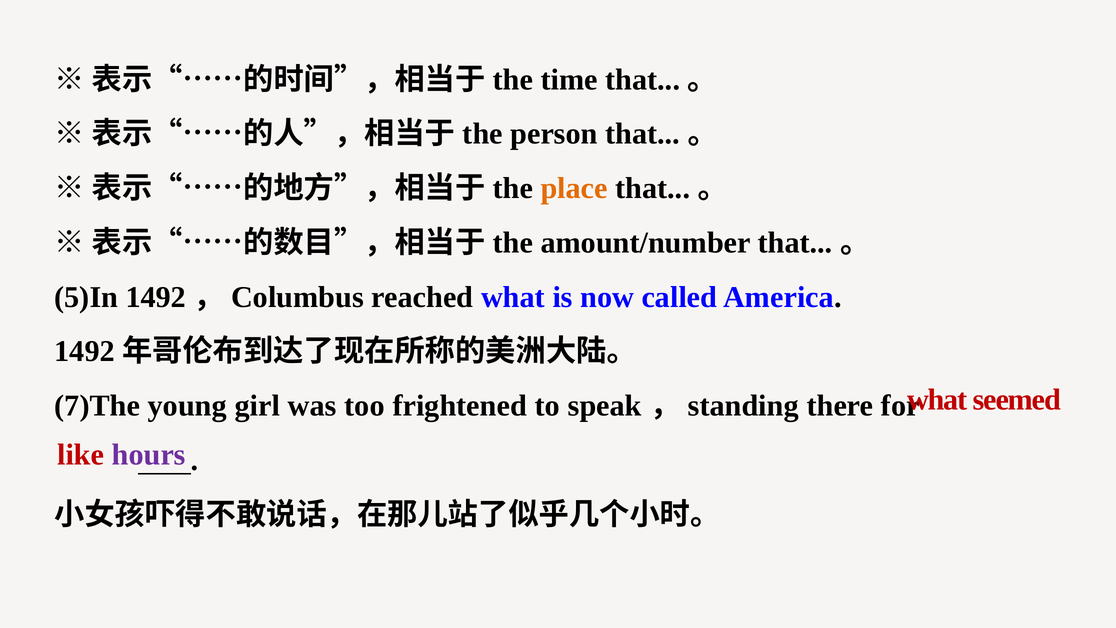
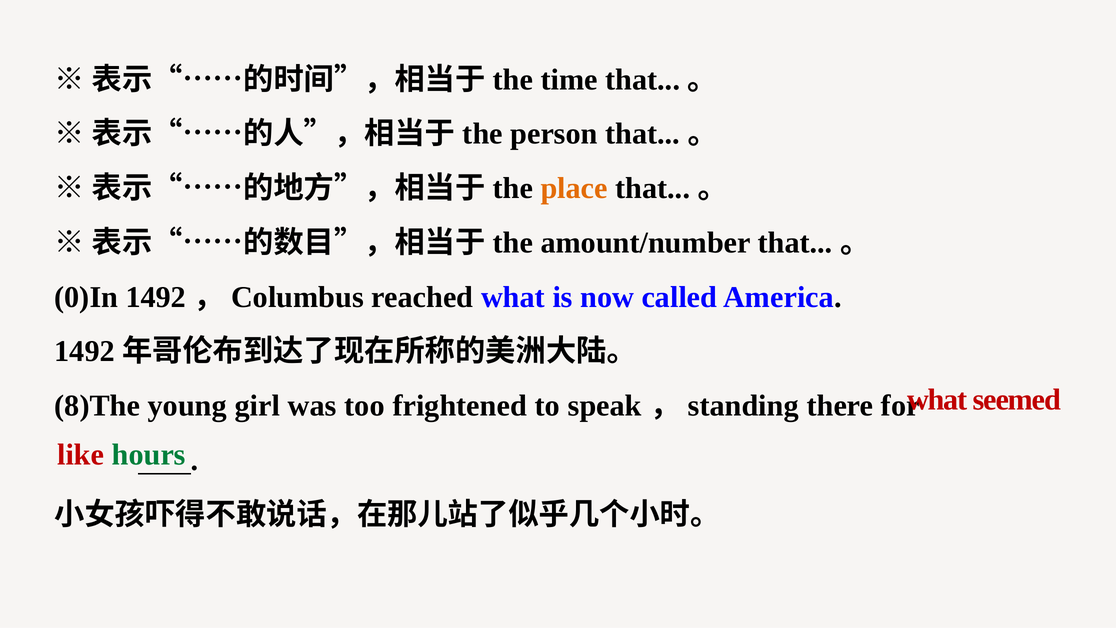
5)In: 5)In -> 0)In
7)The: 7)The -> 8)The
hours colour: purple -> green
